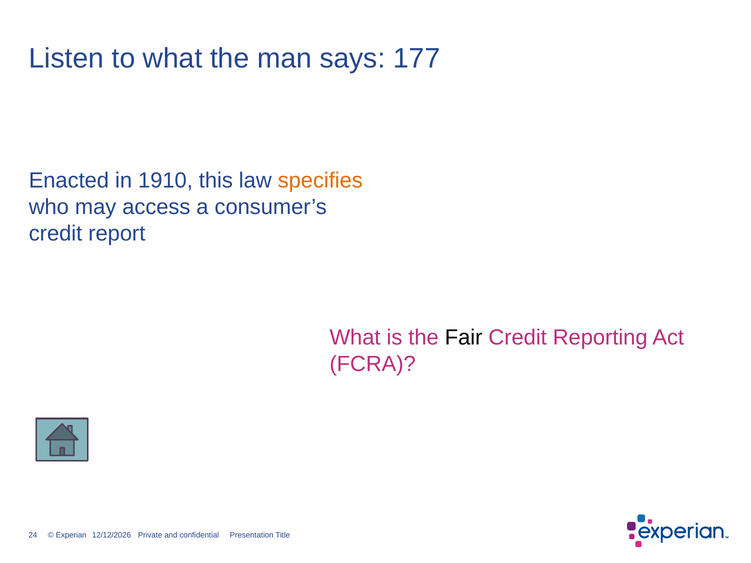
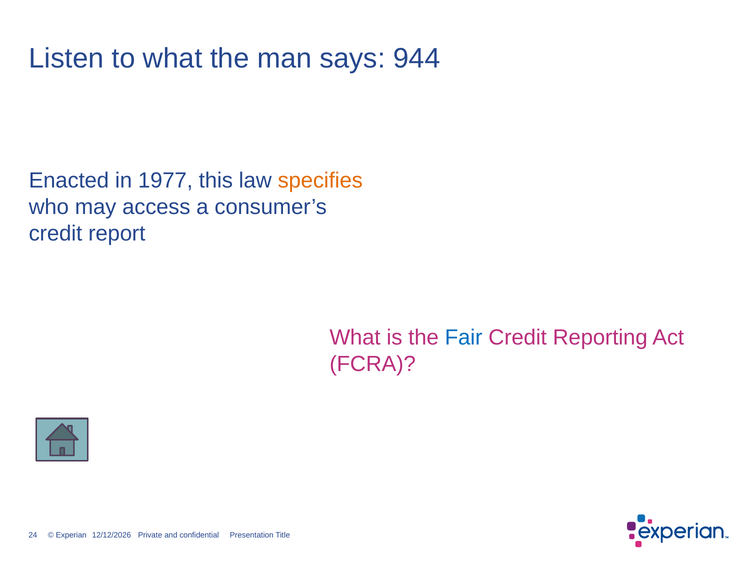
177: 177 -> 944
1910: 1910 -> 1977
Fair colour: black -> blue
